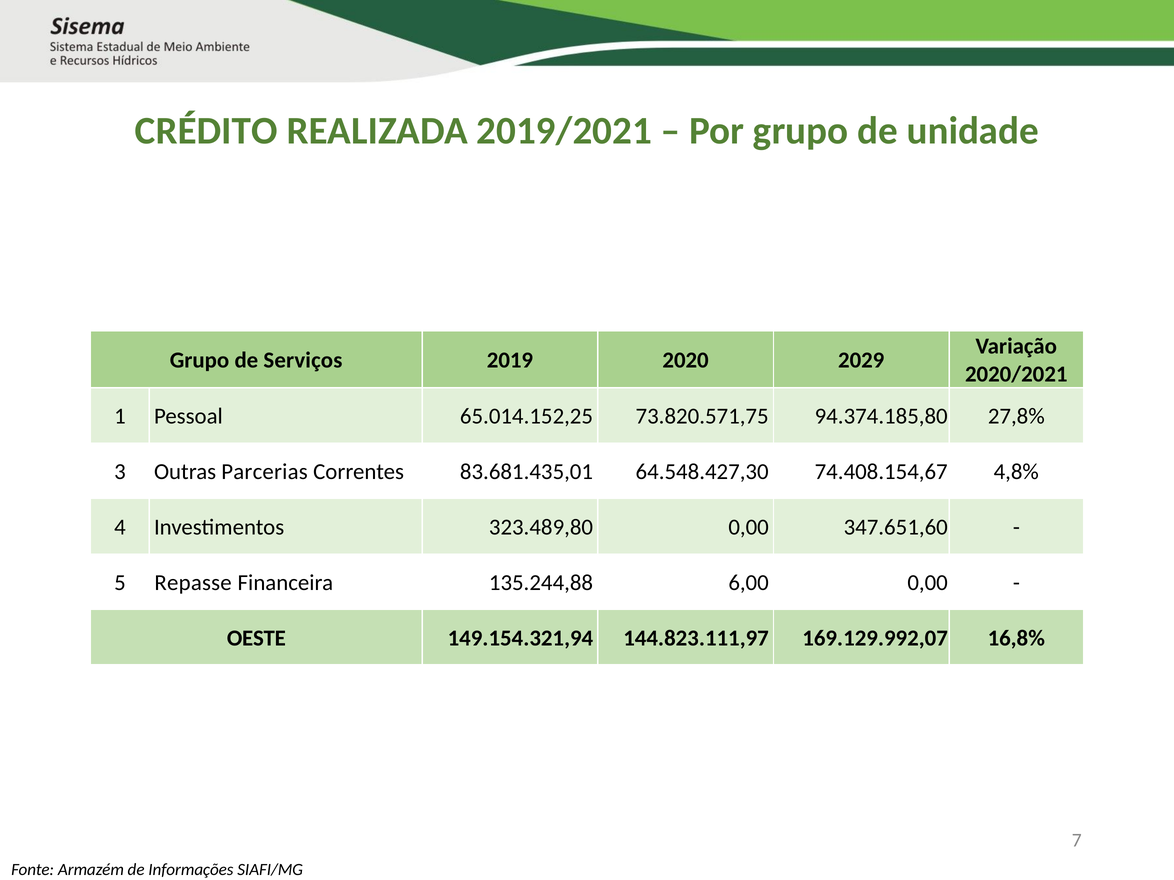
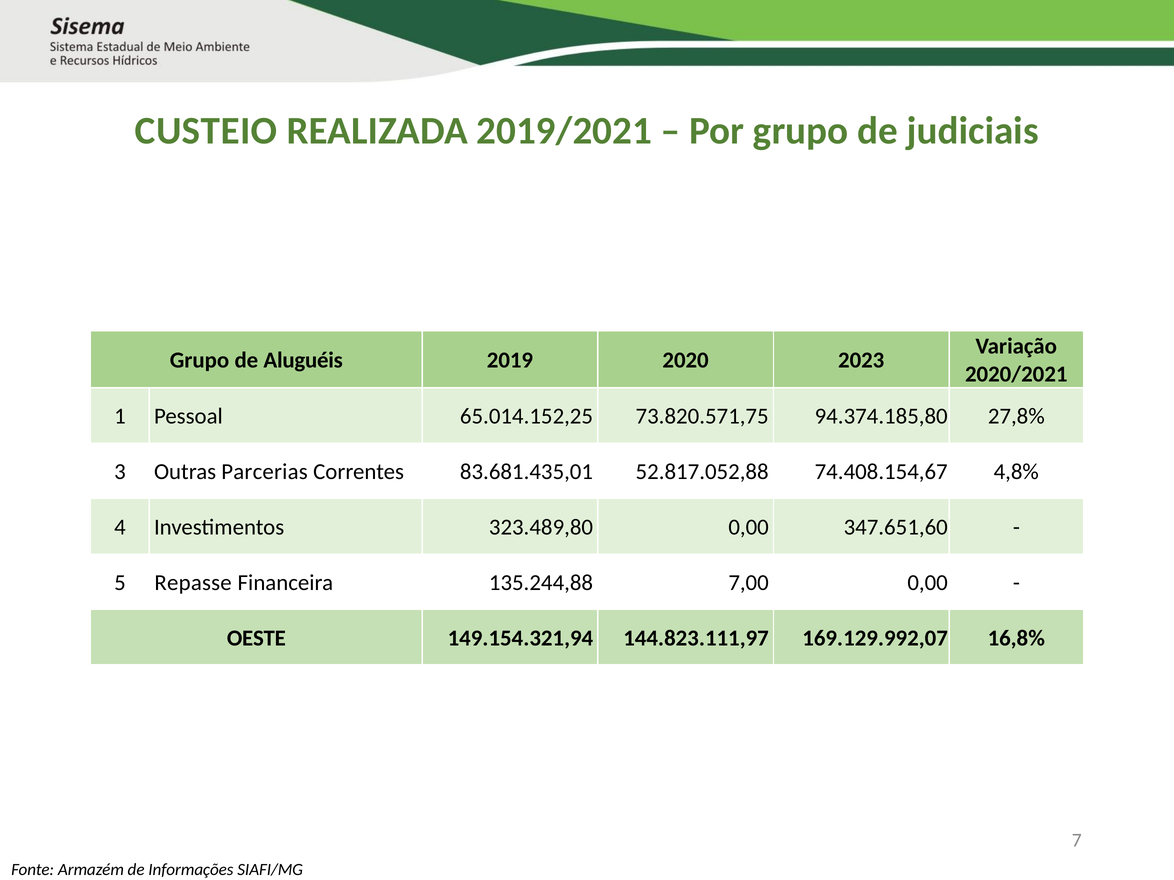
CRÉDITO: CRÉDITO -> CUSTEIO
unidade: unidade -> judiciais
Serviços: Serviços -> Aluguéis
2029: 2029 -> 2023
64.548.427,30: 64.548.427,30 -> 52.817.052,88
6,00: 6,00 -> 7,00
